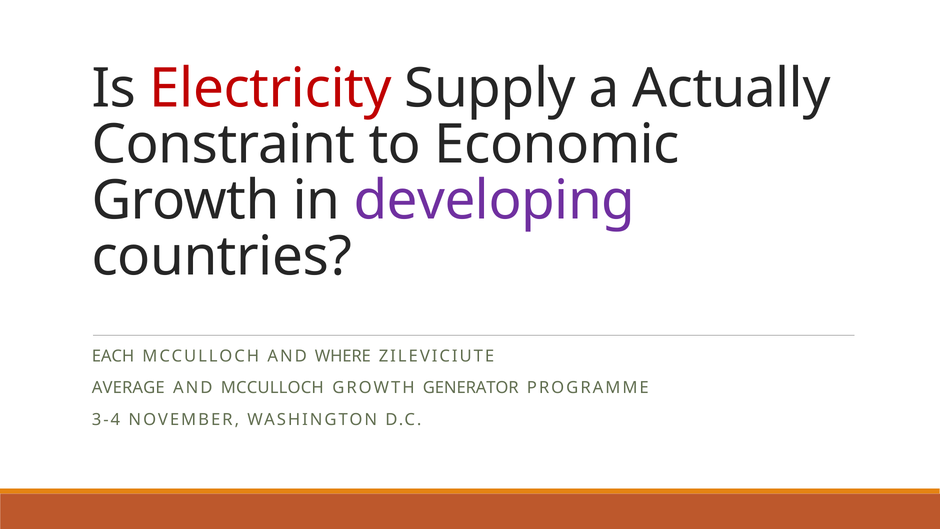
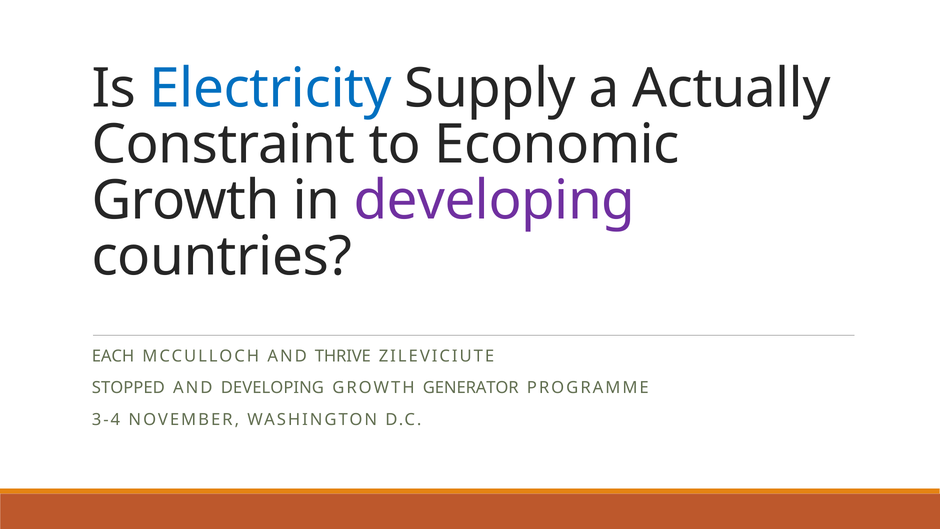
Electricity colour: red -> blue
WHERE: WHERE -> THRIVE
AVERAGE: AVERAGE -> STOPPED
AND MCCULLOCH: MCCULLOCH -> DEVELOPING
